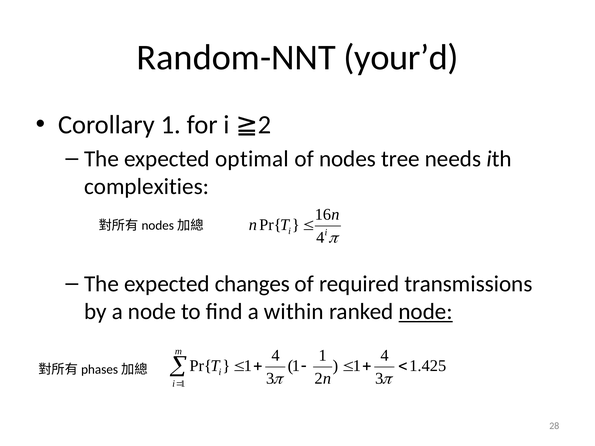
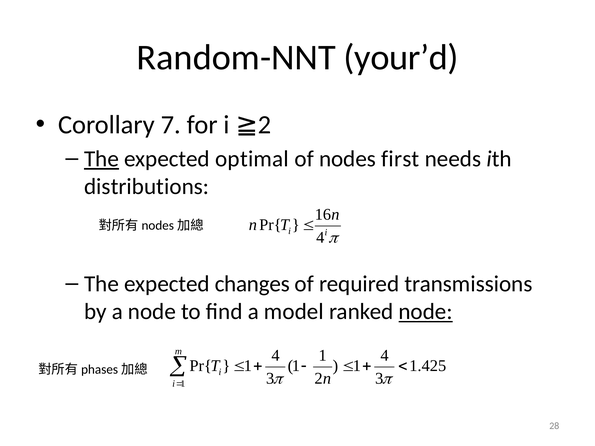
Corollary 1: 1 -> 7
The at (101, 159) underline: none -> present
tree: tree -> first
complexities: complexities -> distributions
within: within -> model
